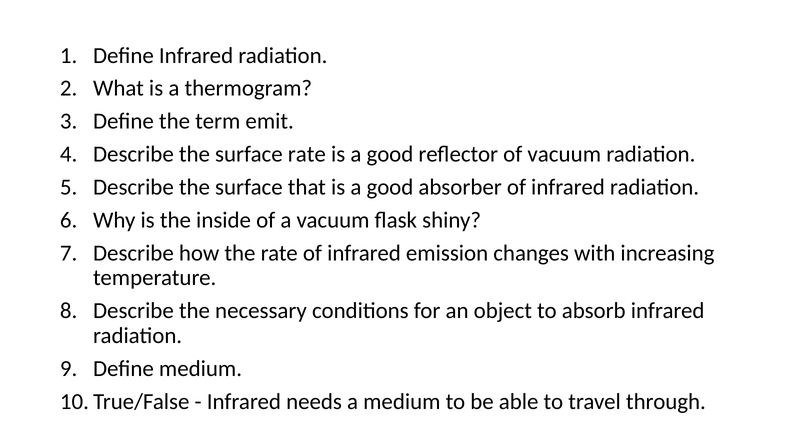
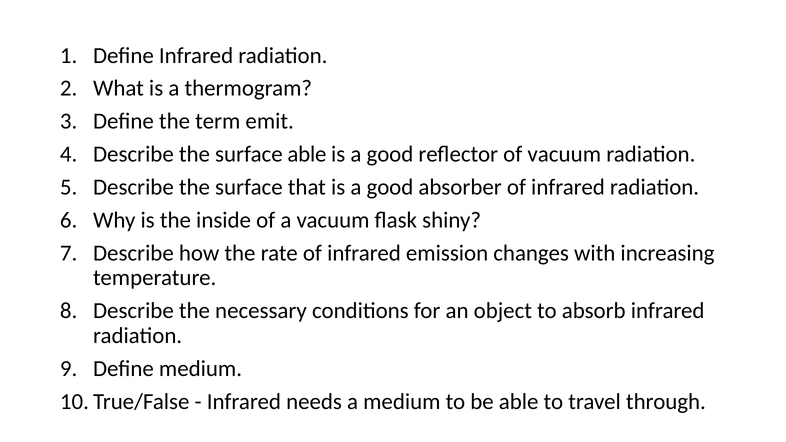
surface rate: rate -> able
